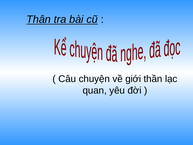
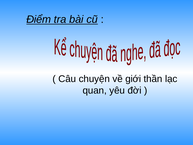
Thân: Thân -> Điểm
